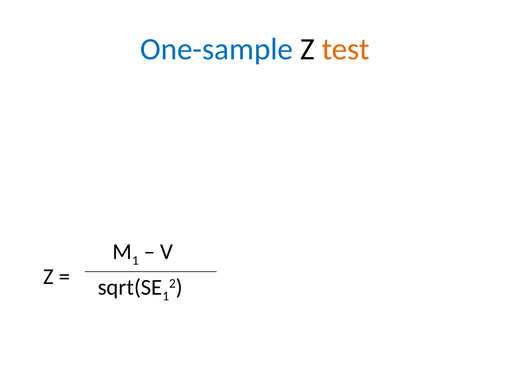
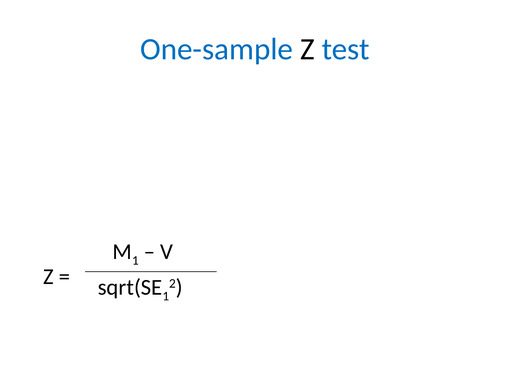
test colour: orange -> blue
